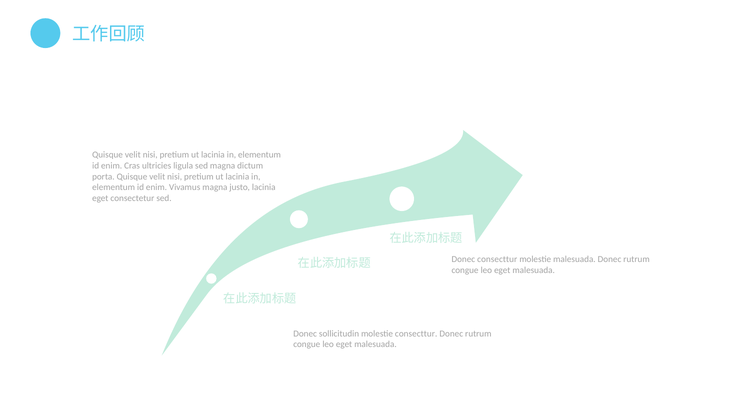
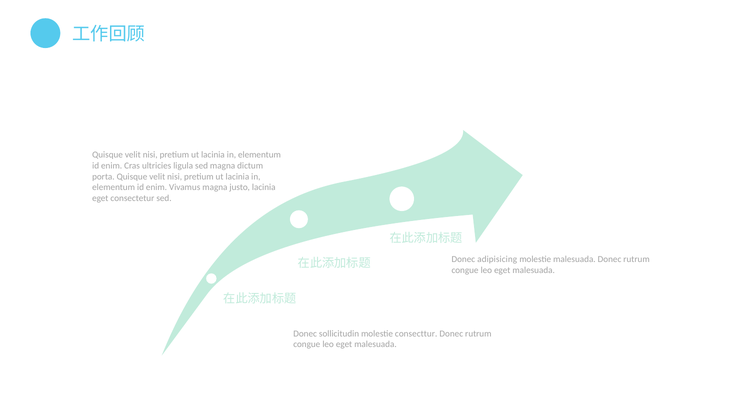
Donec consecttur: consecttur -> adipisicing
